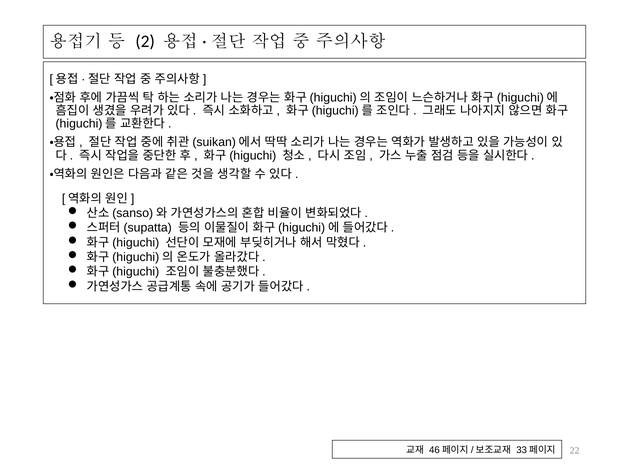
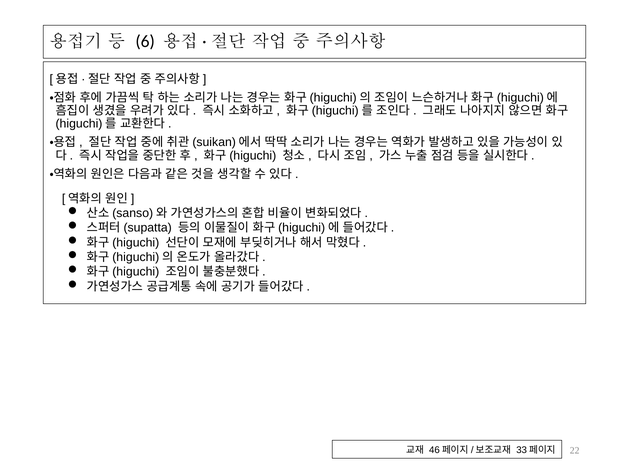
2: 2 -> 6
